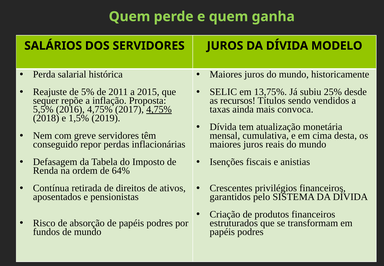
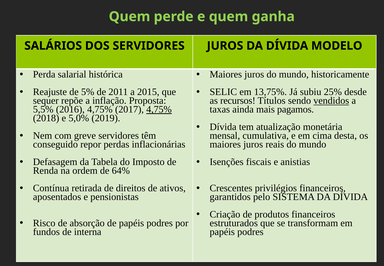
vendidos underline: none -> present
convoca: convoca -> pagamos
1,5%: 1,5% -> 5,0%
de mundo: mundo -> interna
